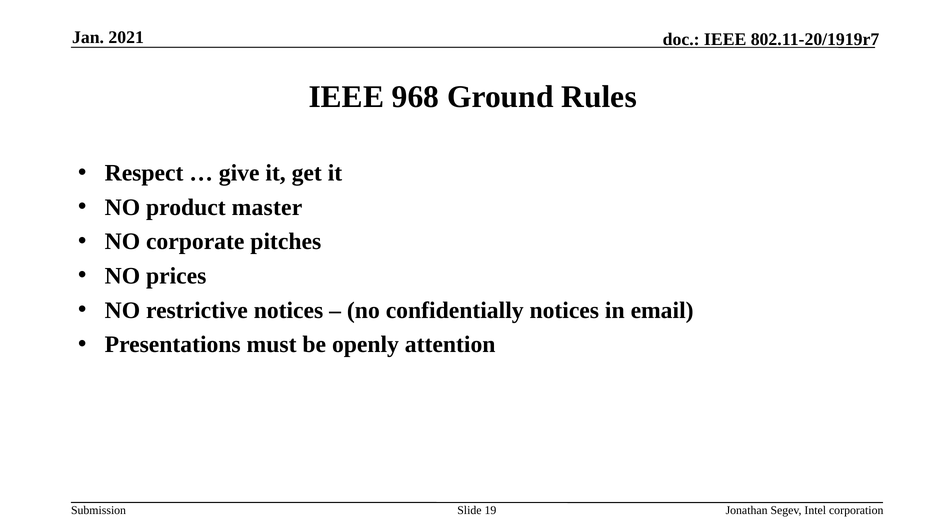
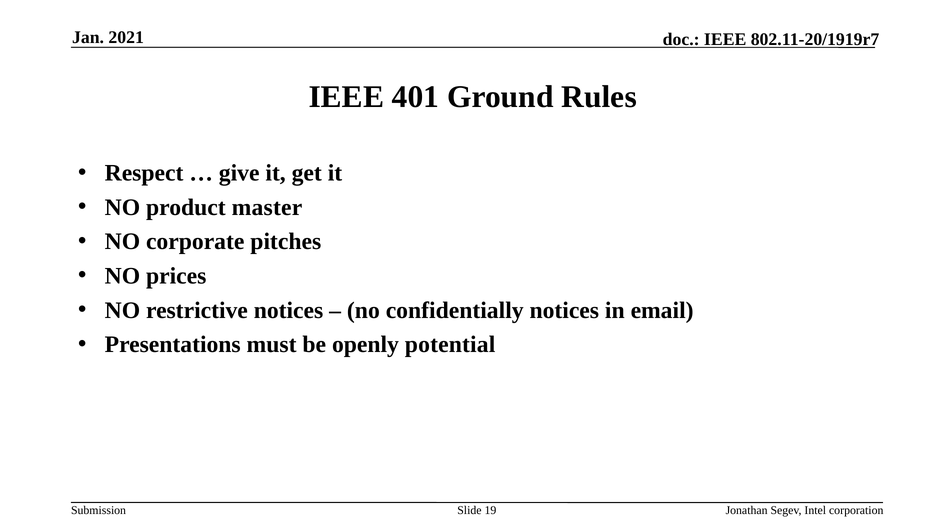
968: 968 -> 401
attention: attention -> potential
